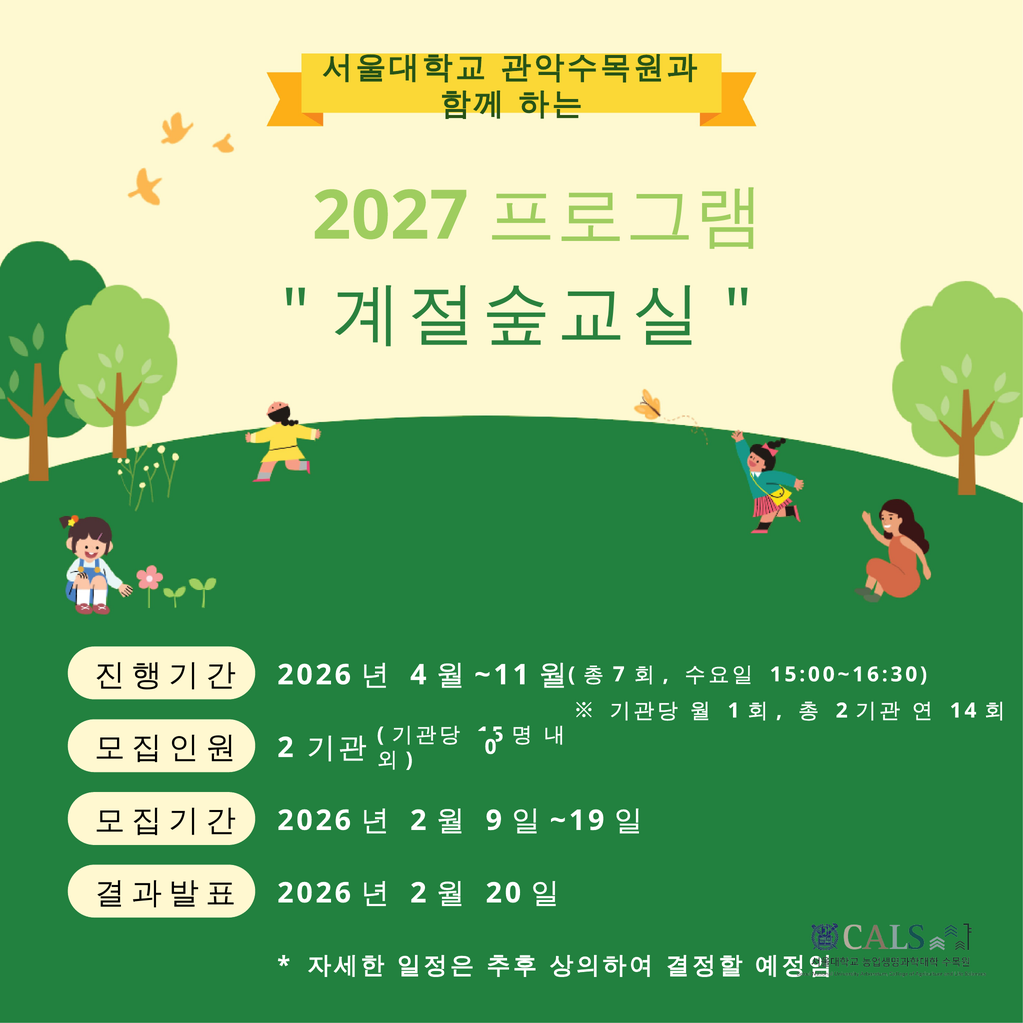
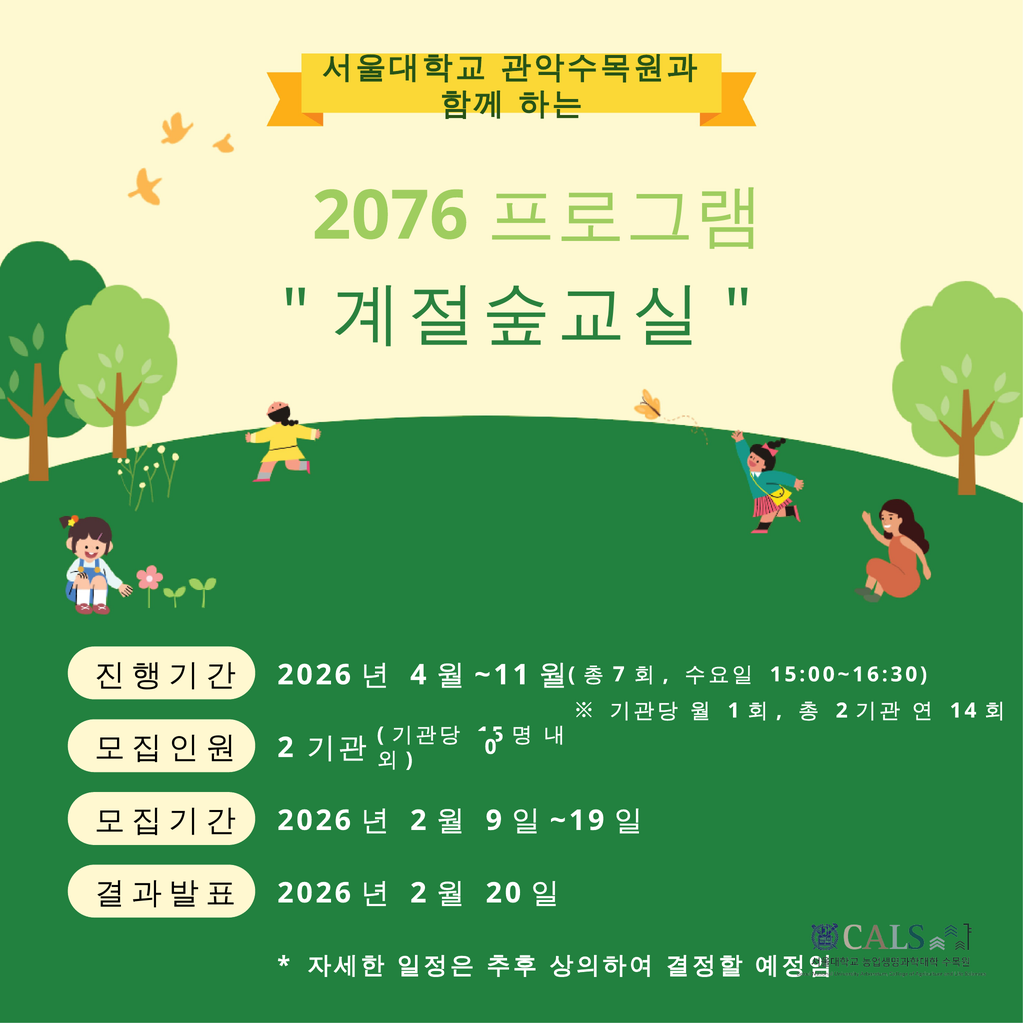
2027: 2027 -> 2076
